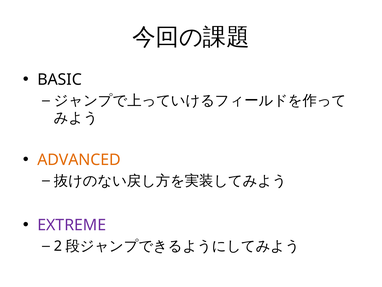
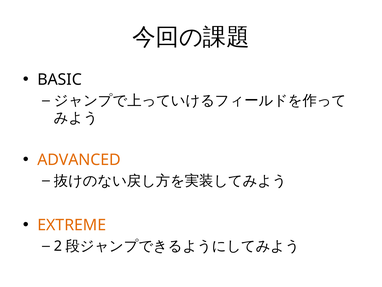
EXTREME colour: purple -> orange
